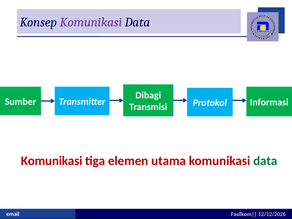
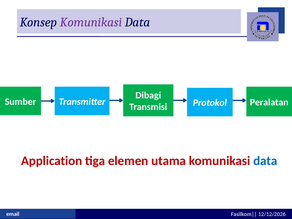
Informasi: Informasi -> Peralatan
Komunikasi at (52, 161): Komunikasi -> Application
data at (265, 161) colour: green -> blue
